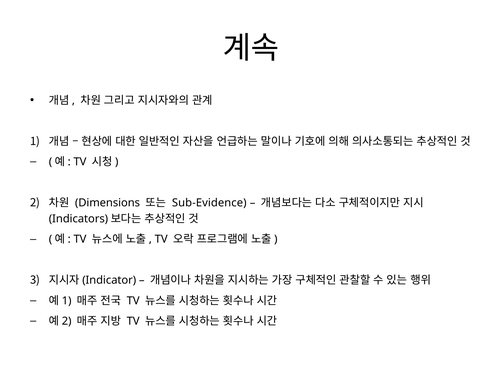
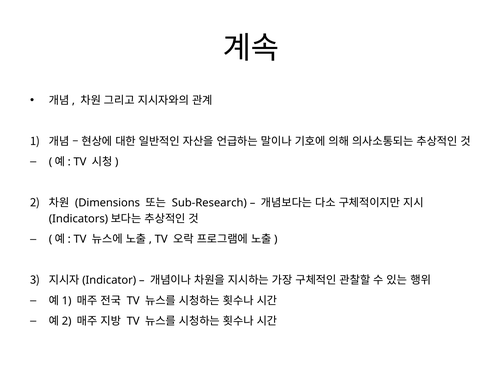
Sub-Evidence: Sub-Evidence -> Sub-Research
